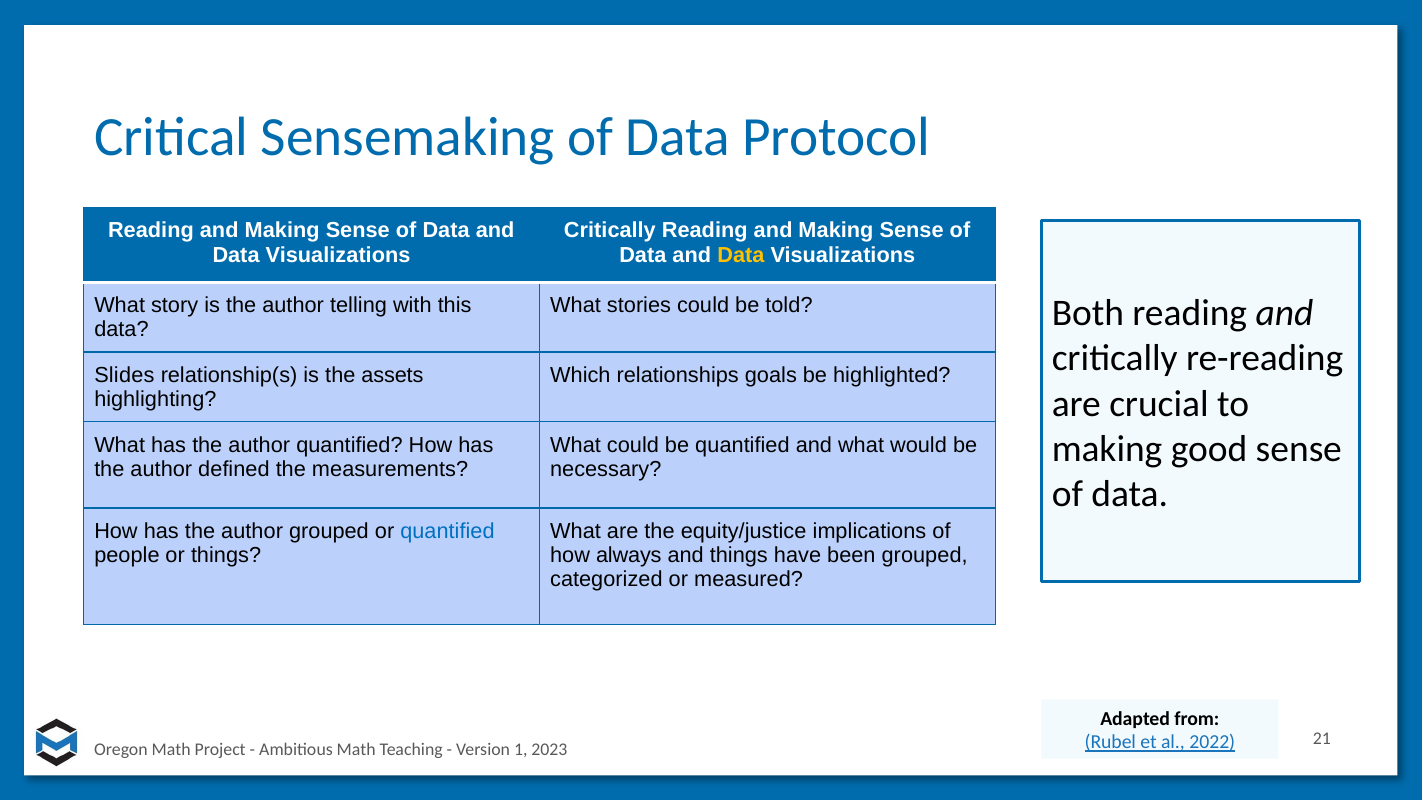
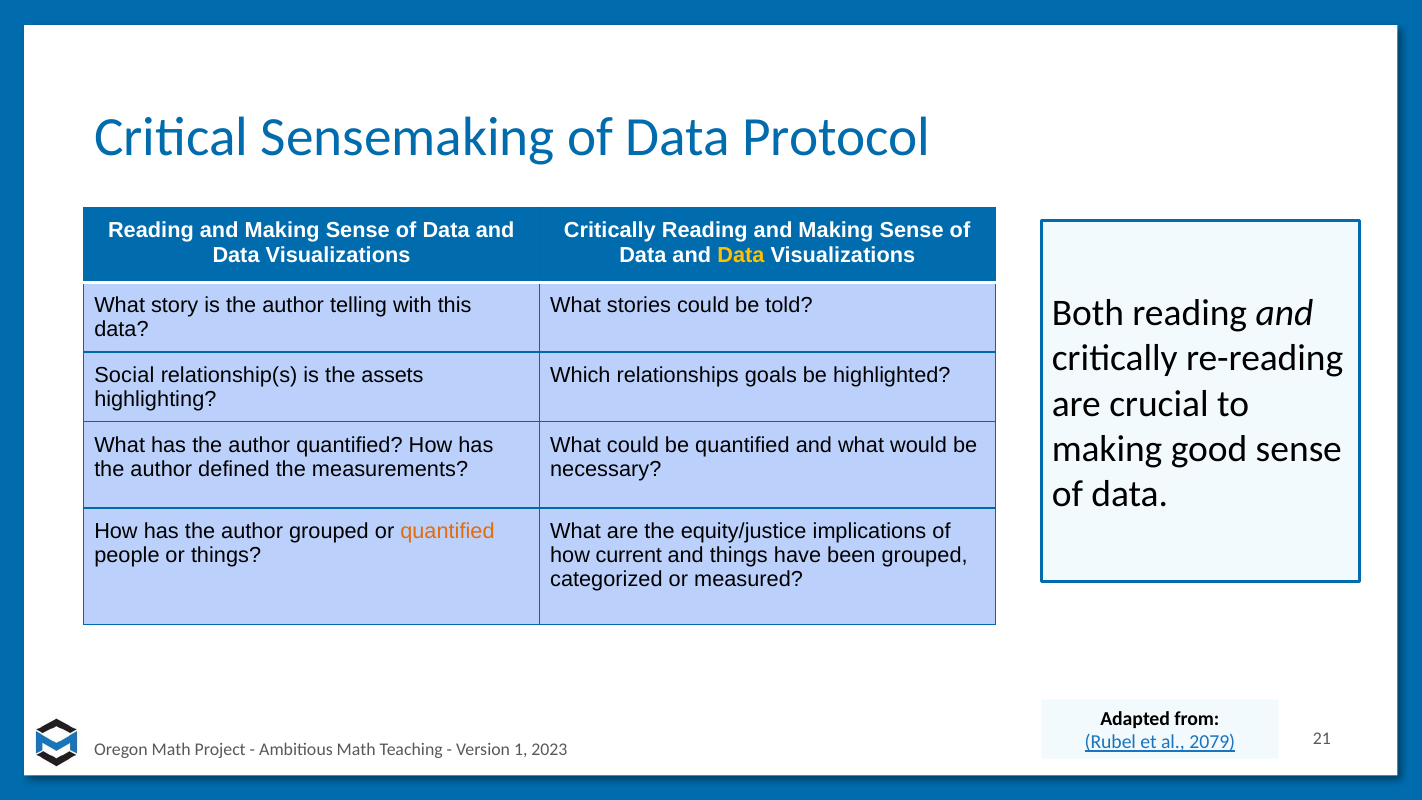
Slides: Slides -> Social
quantified at (447, 531) colour: blue -> orange
always: always -> current
2022: 2022 -> 2079
